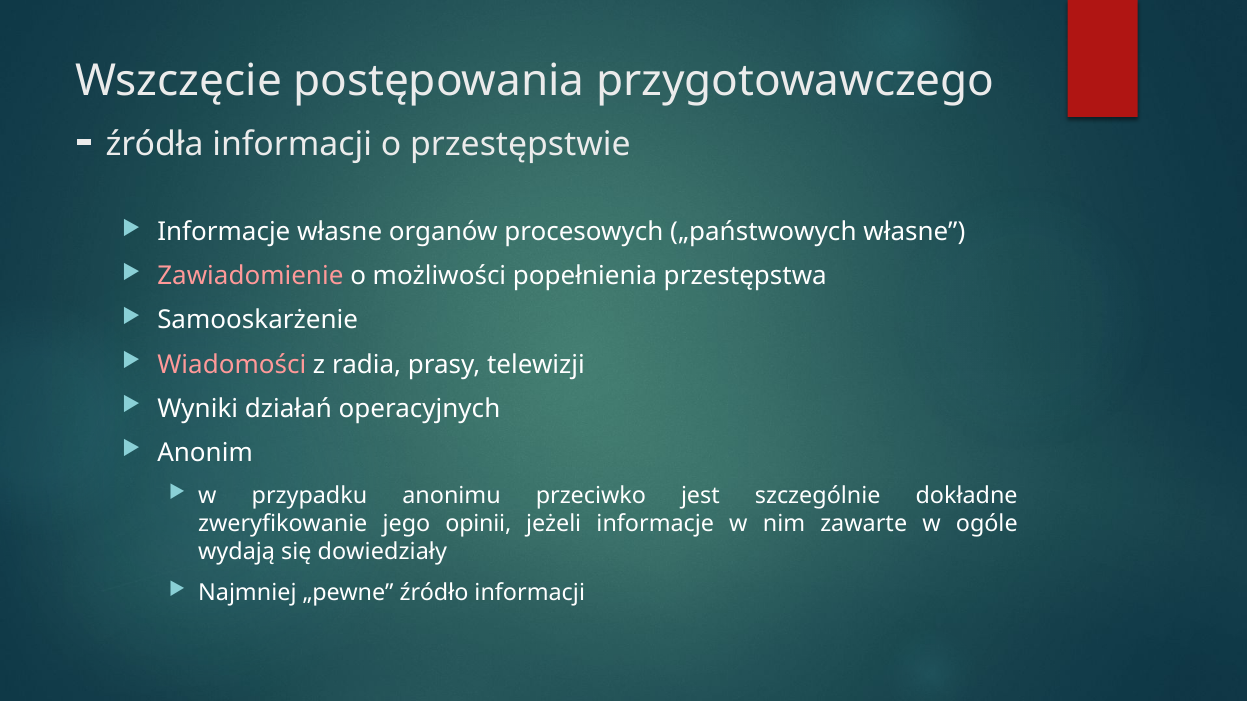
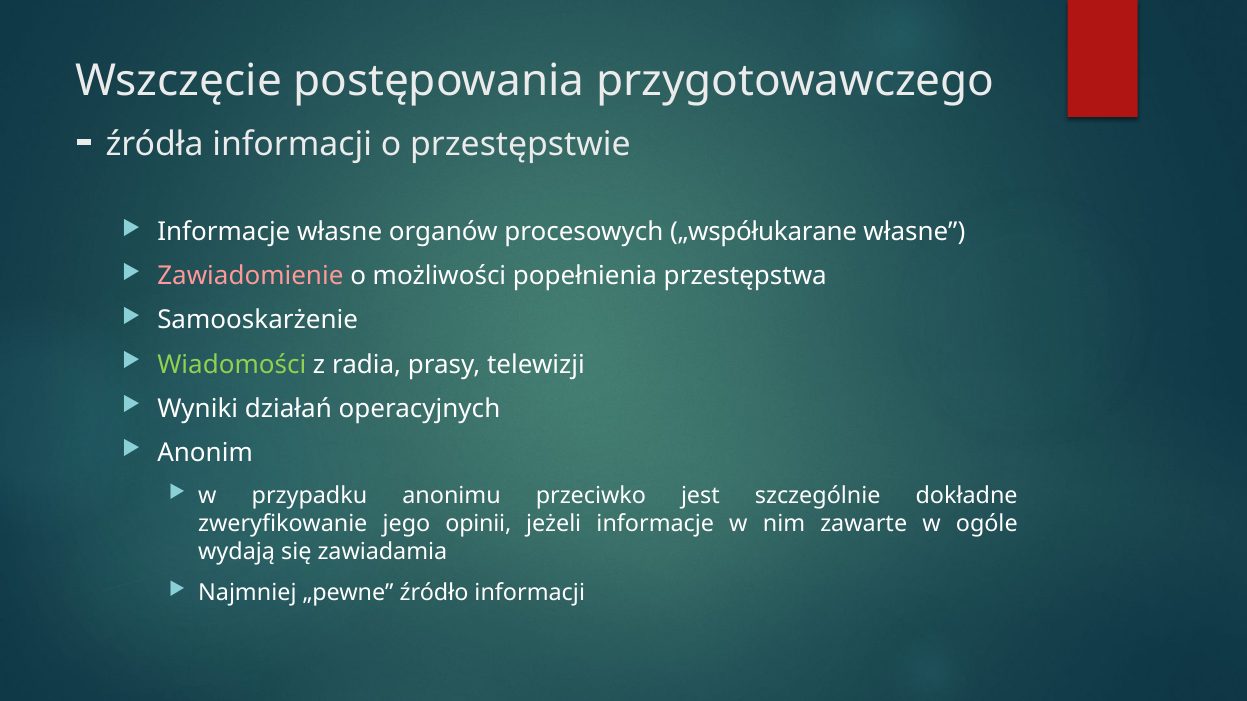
„państwowych: „państwowych -> „współukarane
Wiadomości colour: pink -> light green
dowiedziały: dowiedziały -> zawiadamia
